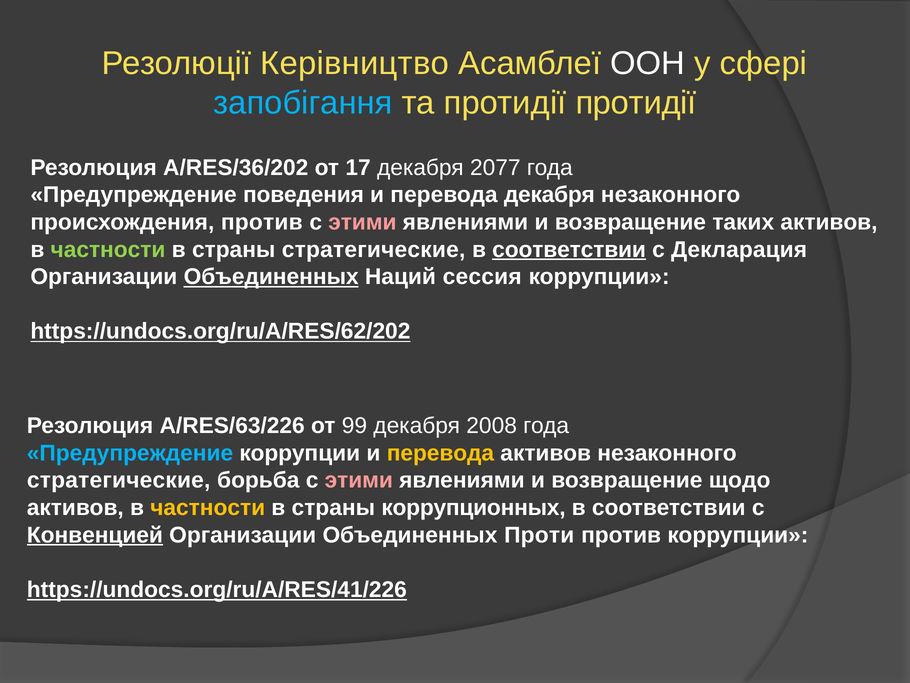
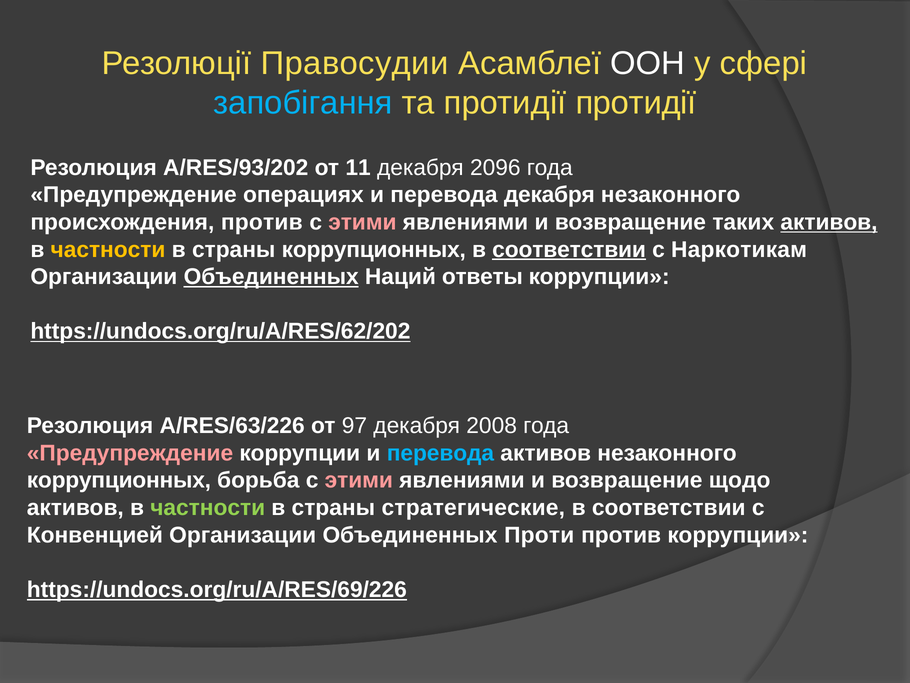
Керівництво: Керівництво -> Правосудии
A/RES/36/202: A/RES/36/202 -> A/RES/93/202
17: 17 -> 11
2077: 2077 -> 2096
поведения: поведения -> операциях
активов at (829, 222) underline: none -> present
частности at (108, 249) colour: light green -> yellow
страны стратегические: стратегические -> коррупционных
Декларация: Декларация -> Наркотикам
сессия: сессия -> ответы
99: 99 -> 97
Предупреждение at (130, 453) colour: light blue -> pink
перевода at (440, 453) colour: yellow -> light blue
стратегические at (119, 480): стратегические -> коррупционных
частности at (208, 507) colour: yellow -> light green
коррупционных: коррупционных -> стратегические
Конвенцией underline: present -> none
https://undocs.org/ru/A/RES/41/226: https://undocs.org/ru/A/RES/41/226 -> https://undocs.org/ru/A/RES/69/226
